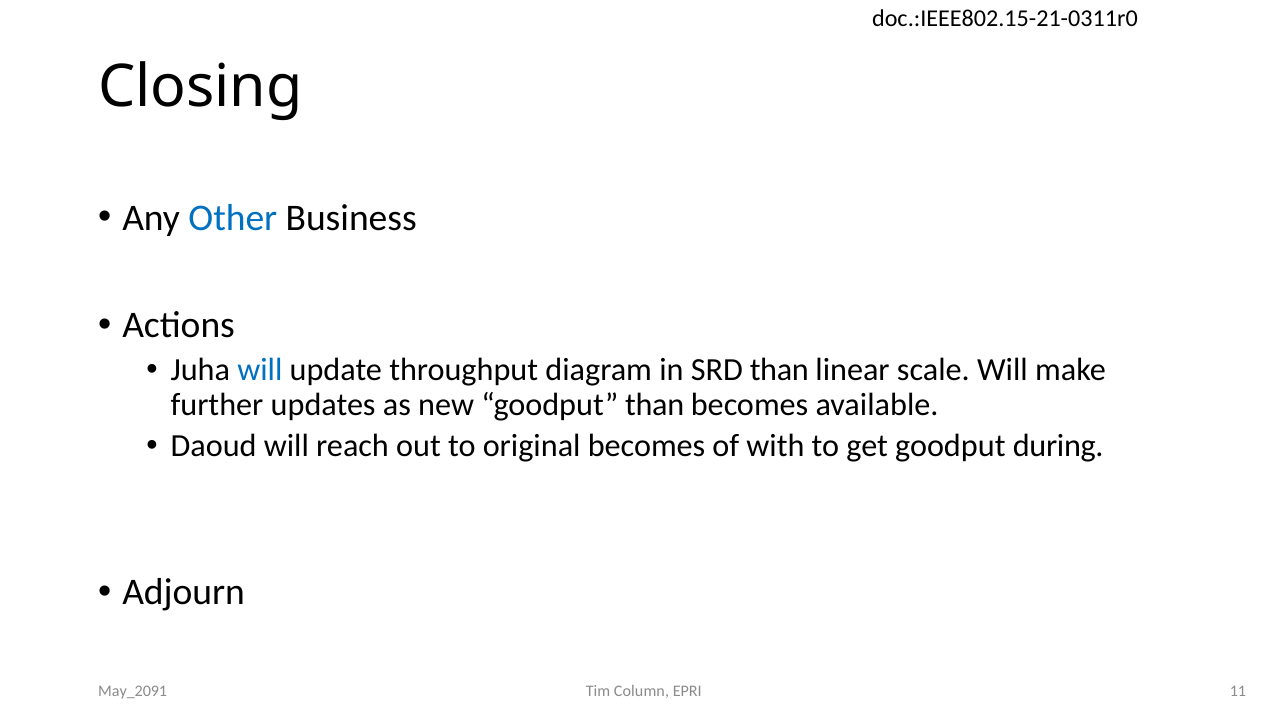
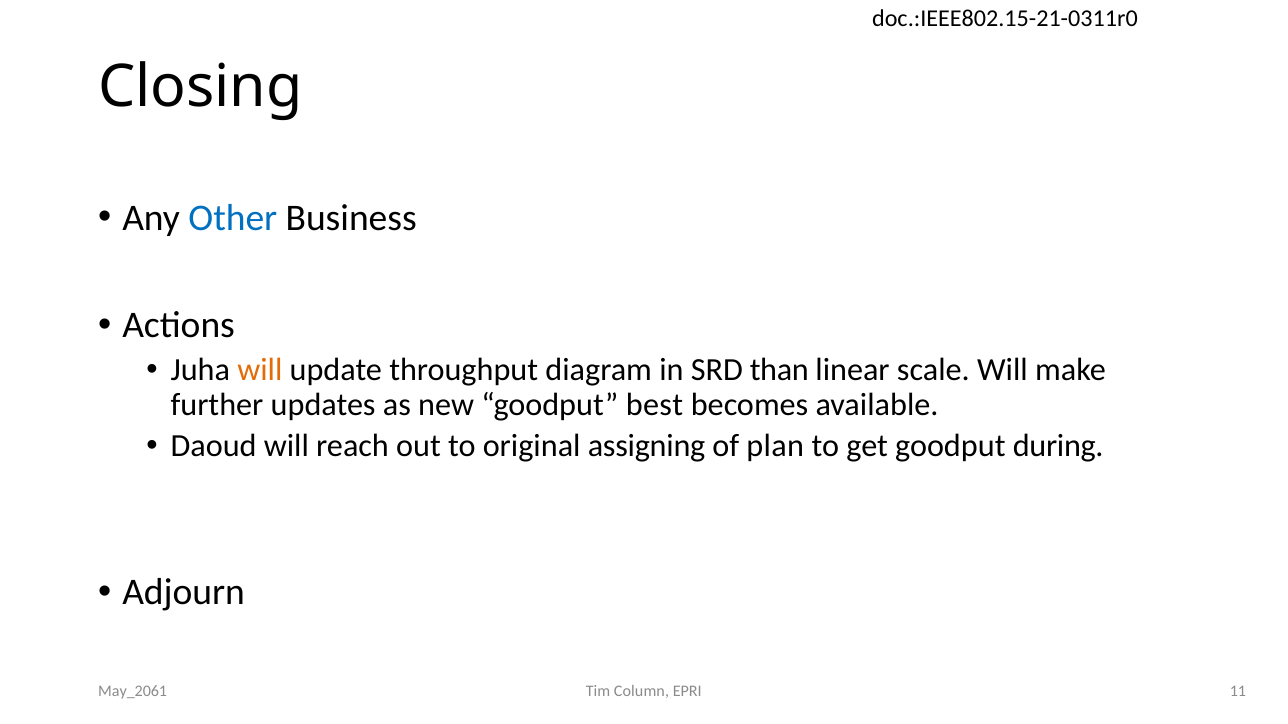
will at (260, 370) colour: blue -> orange
goodput than: than -> best
original becomes: becomes -> assigning
with: with -> plan
May_2091: May_2091 -> May_2061
